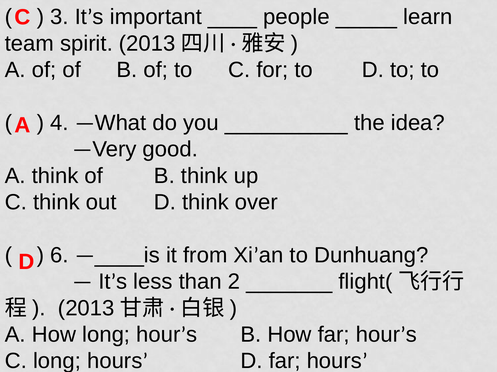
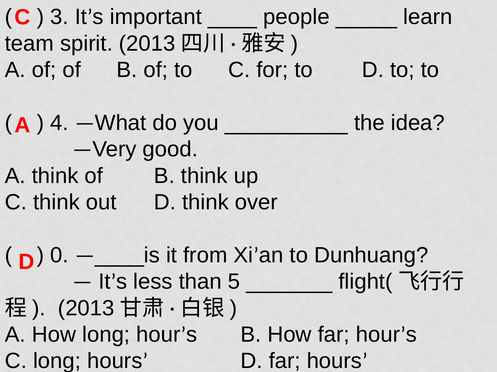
6: 6 -> 0
2: 2 -> 5
